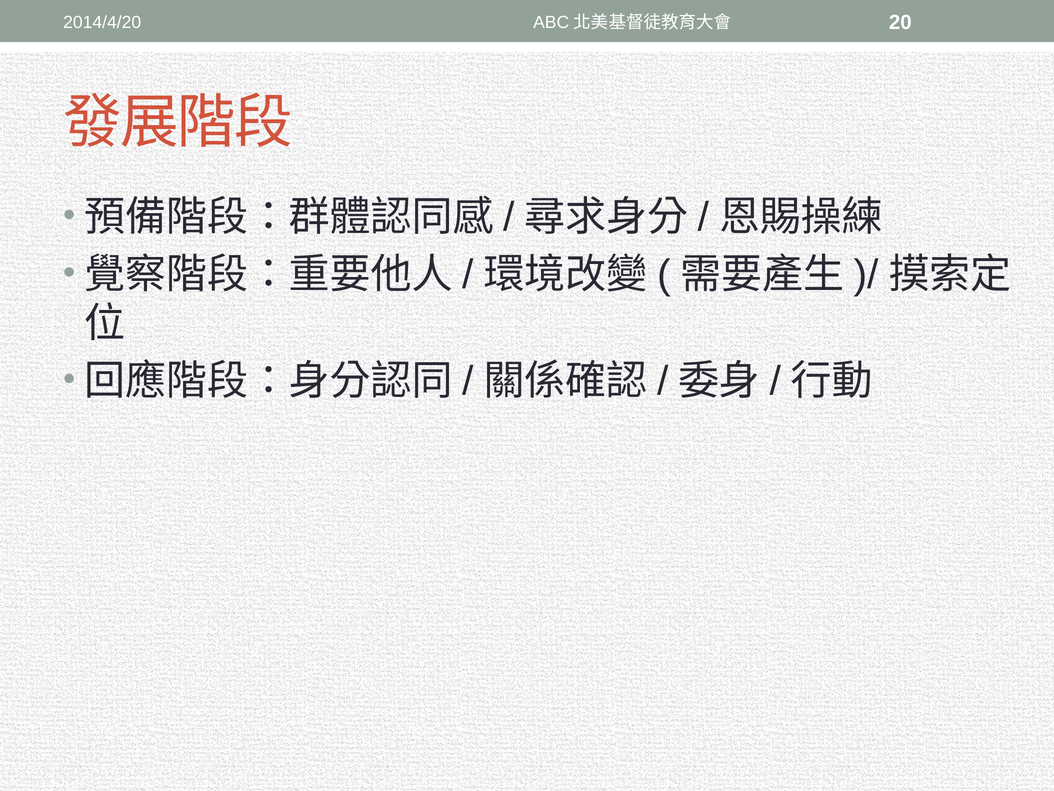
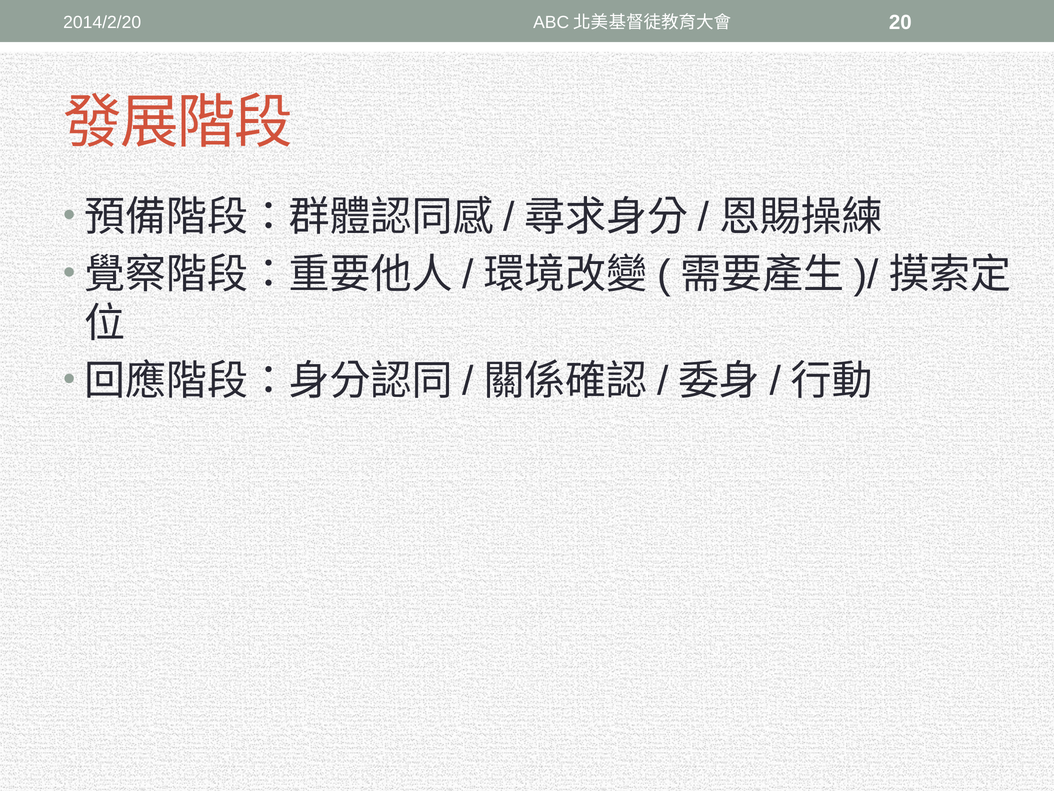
2014/4/20: 2014/4/20 -> 2014/2/20
